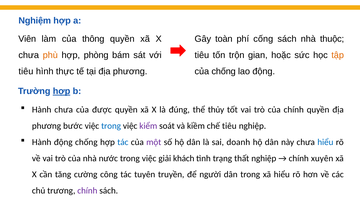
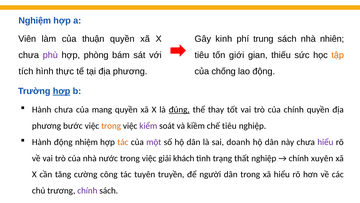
thông: thông -> thuận
toàn: toàn -> kinh
cống: cống -> trung
thuộc: thuộc -> nhiên
phù colour: orange -> purple
trộn: trộn -> giới
hoặc: hoặc -> thiếu
tiêu at (26, 71): tiêu -> tích
được: được -> mang
đúng underline: none -> present
thủy: thủy -> thay
trong at (111, 125) colour: blue -> orange
động chống: chống -> nhiệm
tác at (123, 142) colour: blue -> orange
hiểu at (325, 142) colour: blue -> purple
